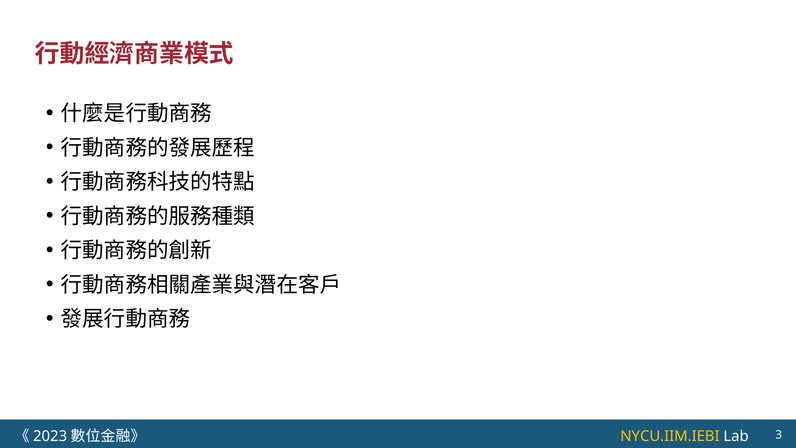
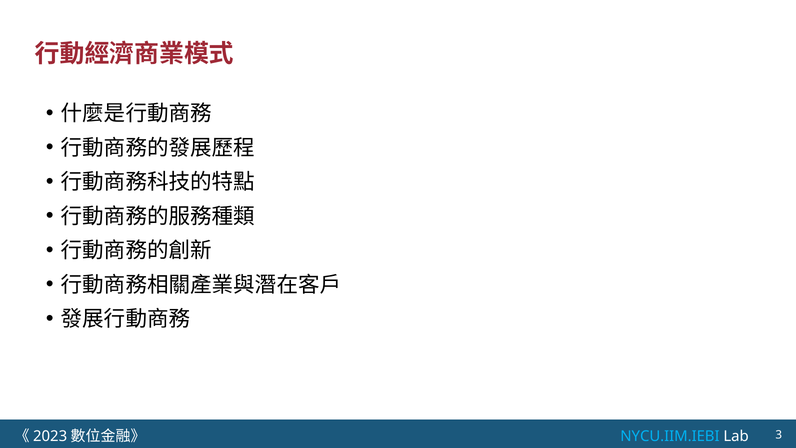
NYCU.IIM.IEBI colour: yellow -> light blue
